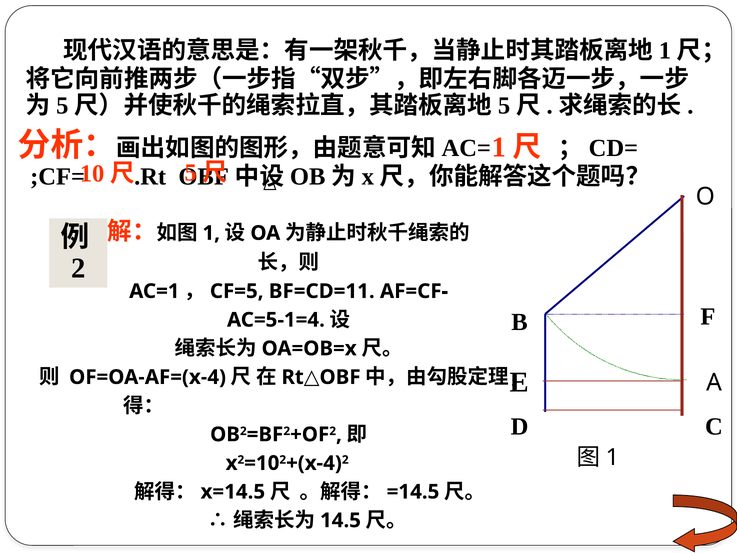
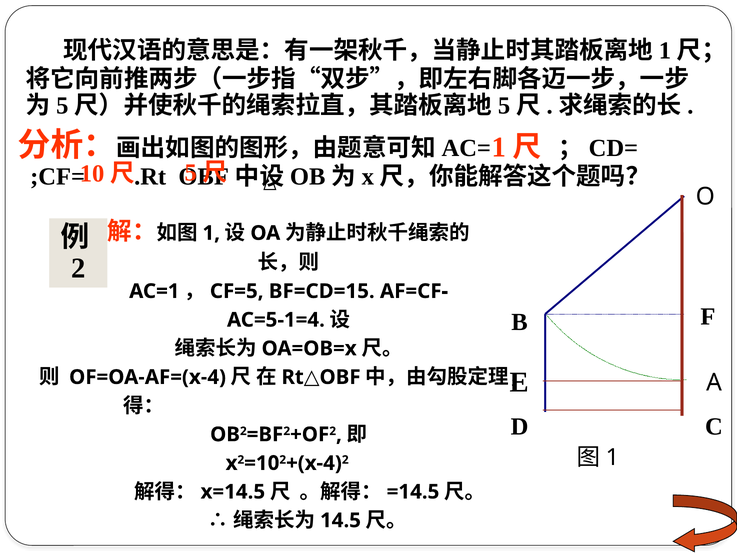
BF=CD=11: BF=CD=11 -> BF=CD=15
